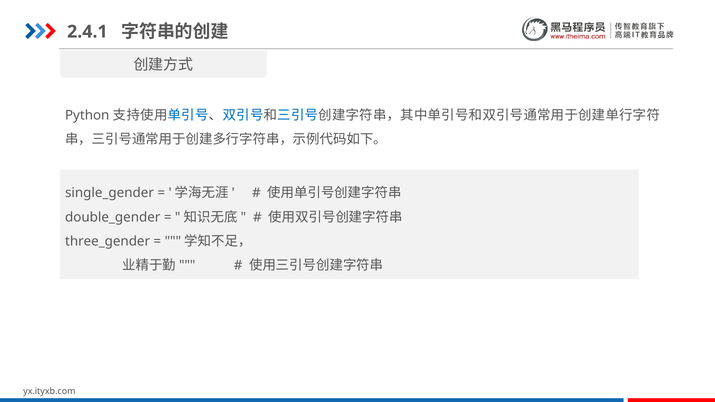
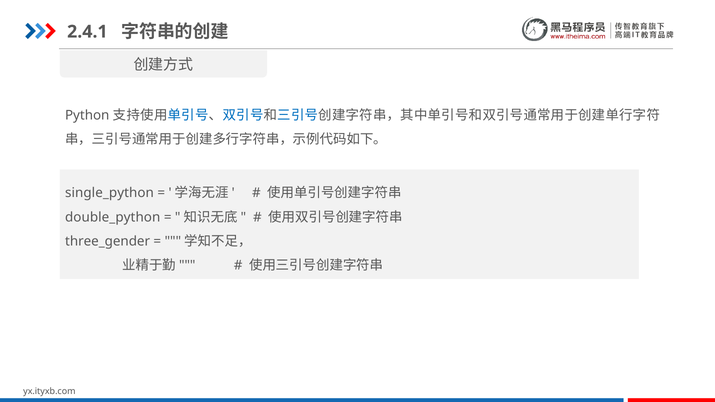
single_gender: single_gender -> single_python
double_gender: double_gender -> double_python
